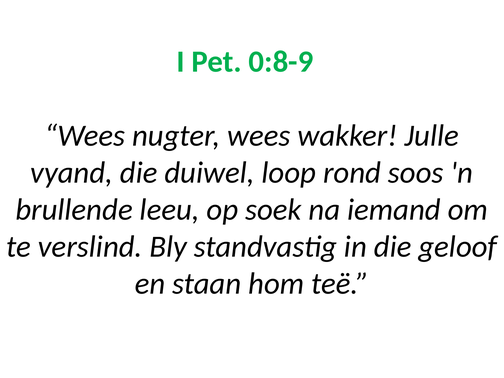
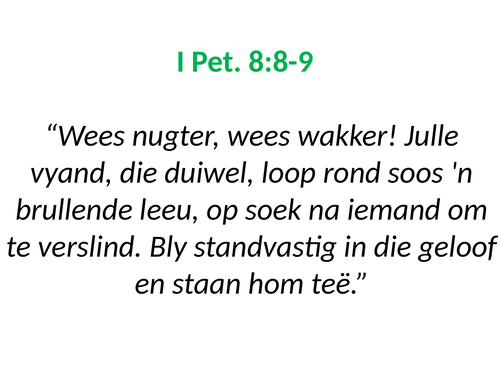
0:8-9: 0:8-9 -> 8:8-9
